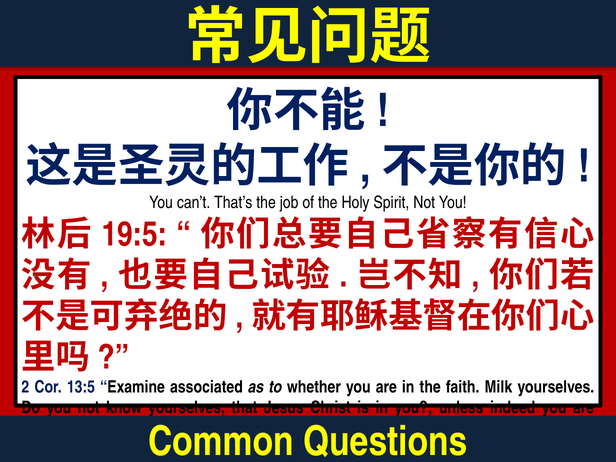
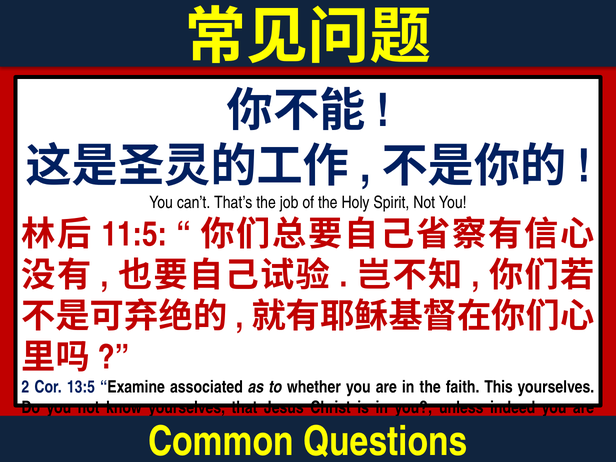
19:5: 19:5 -> 11:5
Milk: Milk -> This
